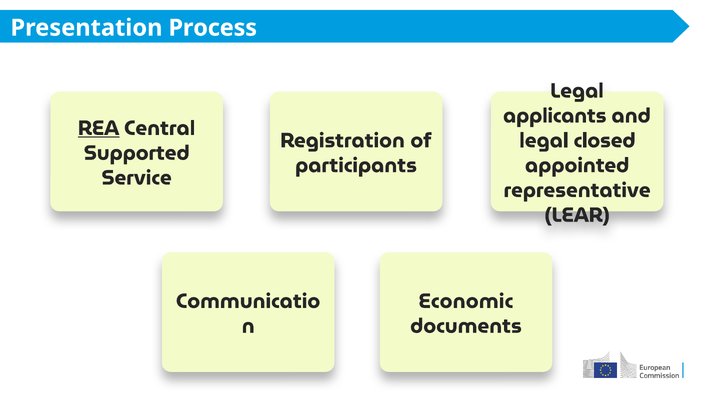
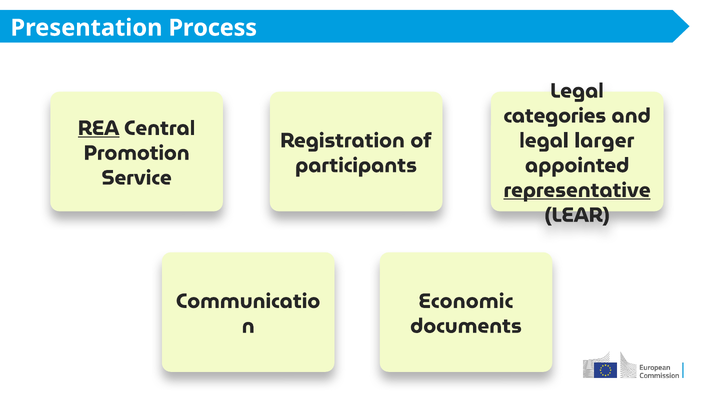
applicants: applicants -> categories
closed: closed -> larger
Supported: Supported -> Promotion
representative underline: none -> present
